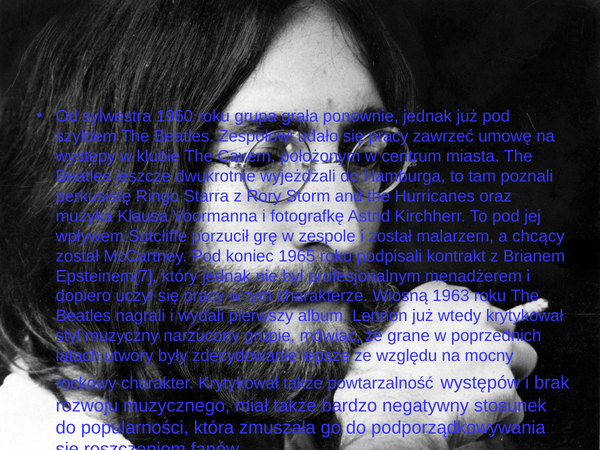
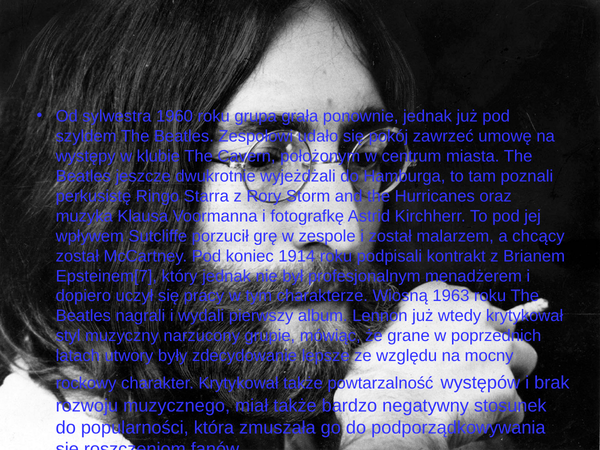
udało się pracy: pracy -> pokój
1965: 1965 -> 1914
